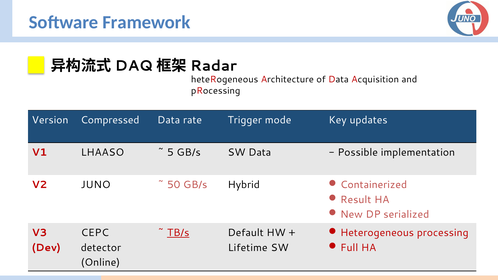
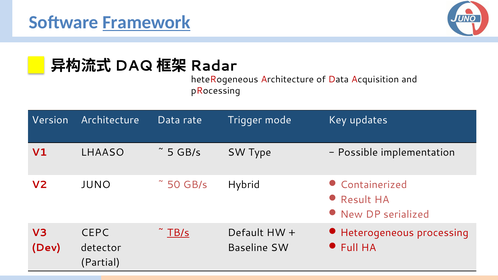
Framework underline: none -> present
Version Compressed: Compressed -> Architecture
SW Data: Data -> Type
Lifetime: Lifetime -> Baseline
Online: Online -> Partial
